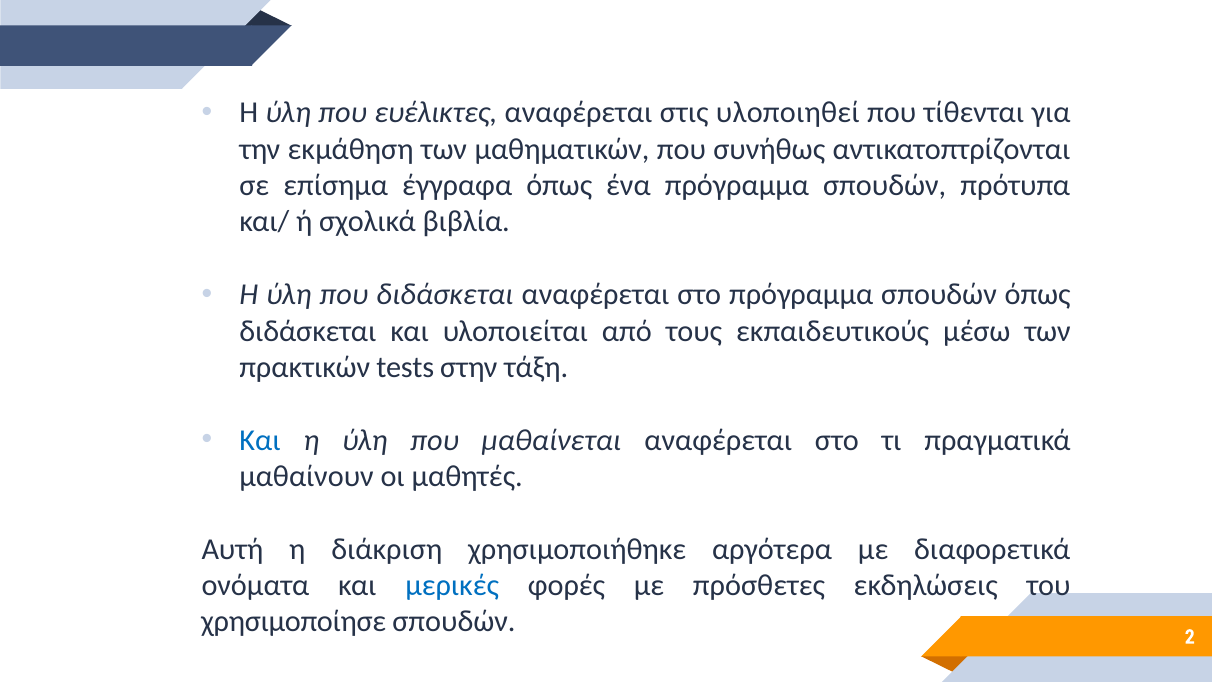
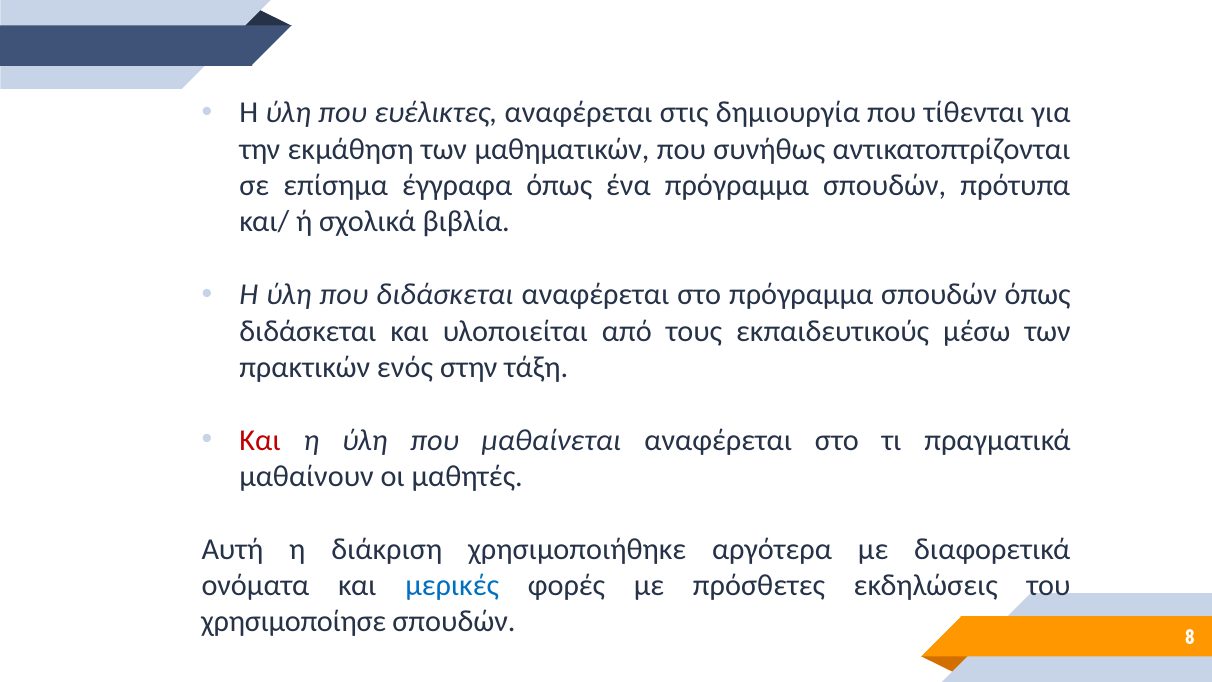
υλοποιηθεί: υλοποιηθεί -> δημιουργία
tests: tests -> ενός
Και at (260, 440) colour: blue -> red
2: 2 -> 8
